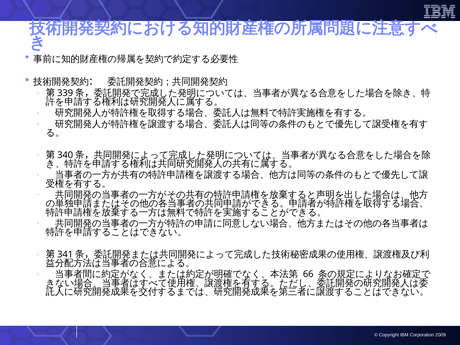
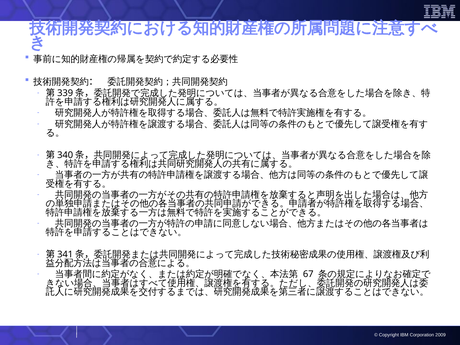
66: 66 -> 67
